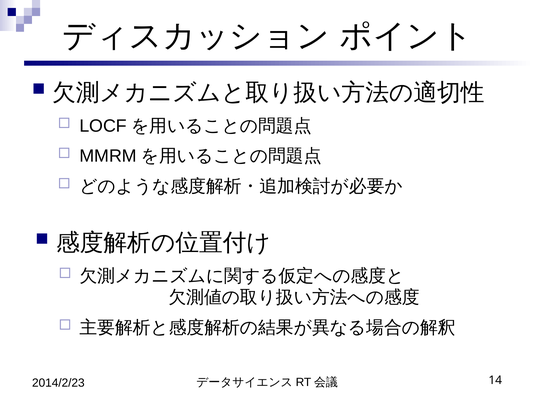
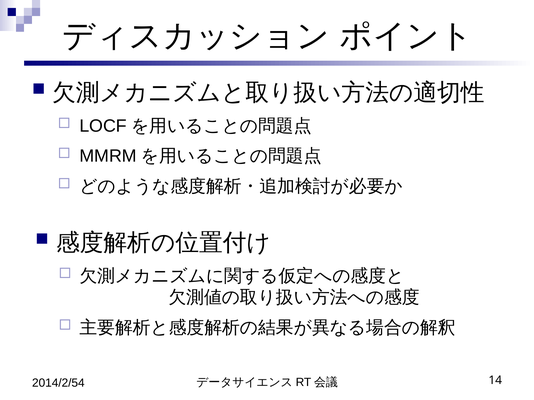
2014/2/23: 2014/2/23 -> 2014/2/54
